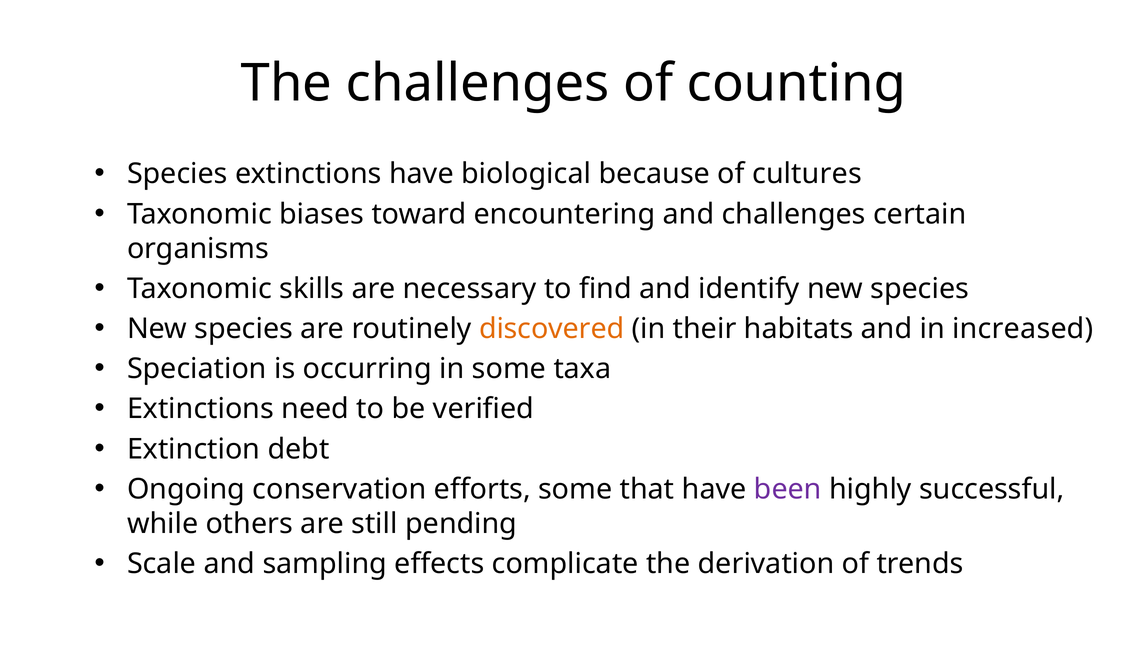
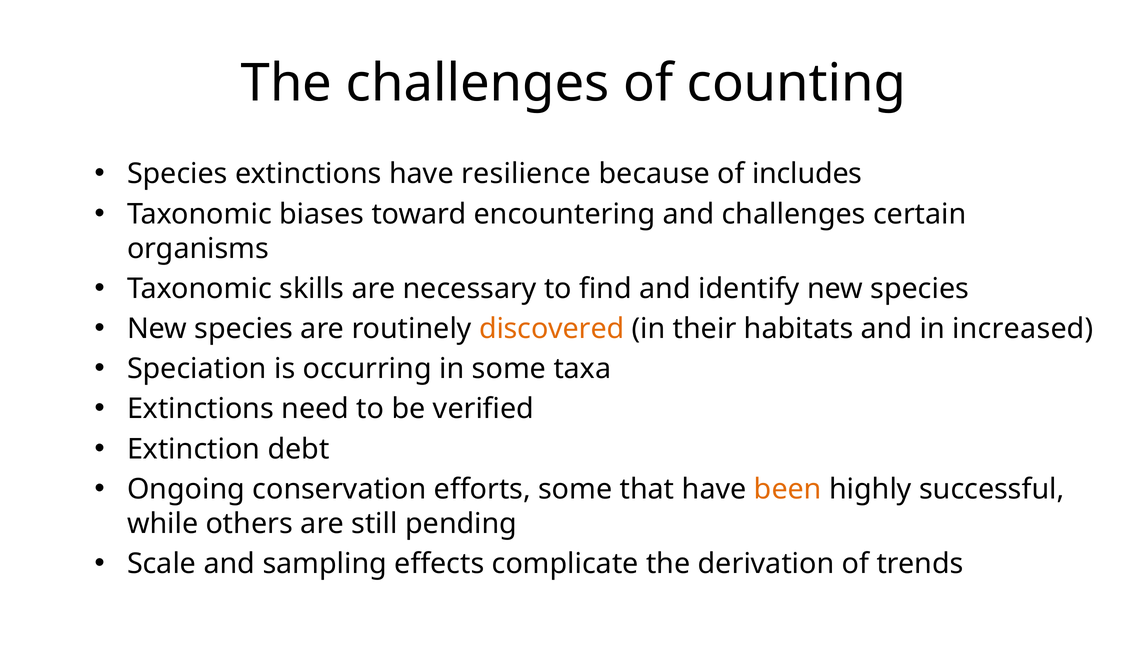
biological: biological -> resilience
cultures: cultures -> includes
been colour: purple -> orange
